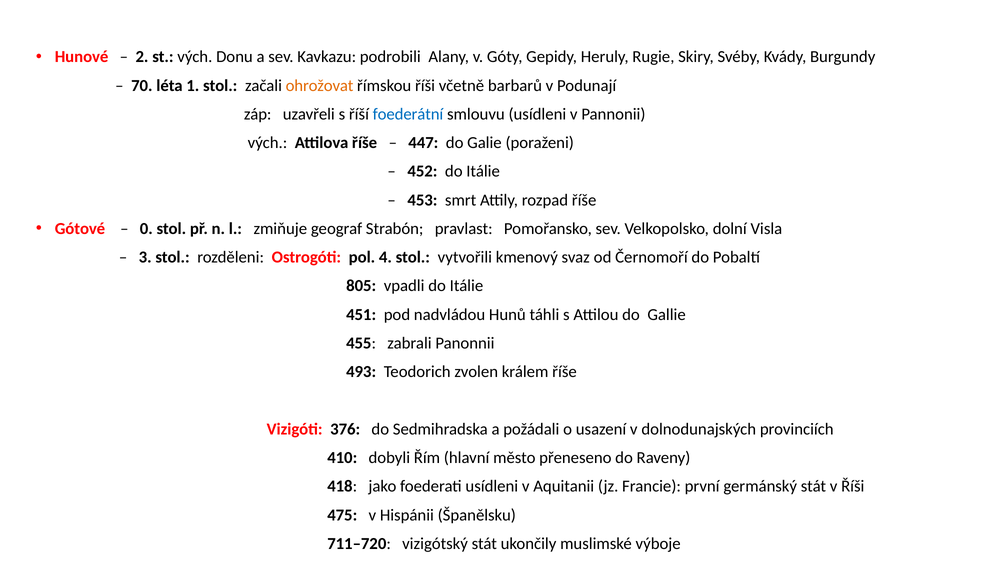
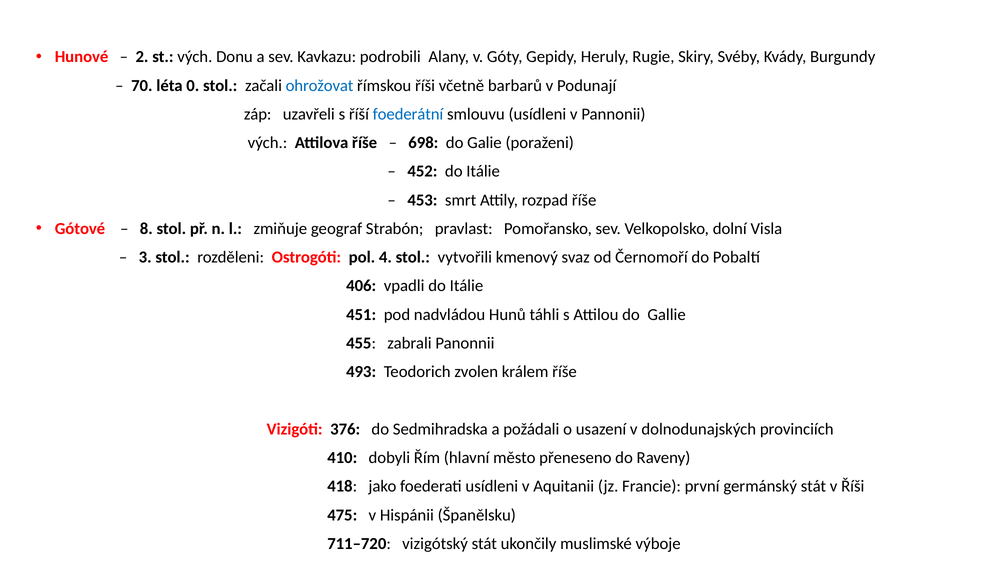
1: 1 -> 0
ohrožovat colour: orange -> blue
447: 447 -> 698
0: 0 -> 8
805: 805 -> 406
